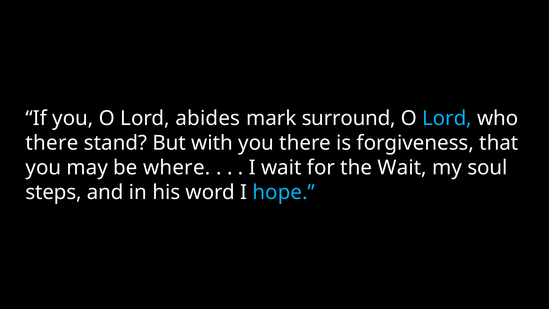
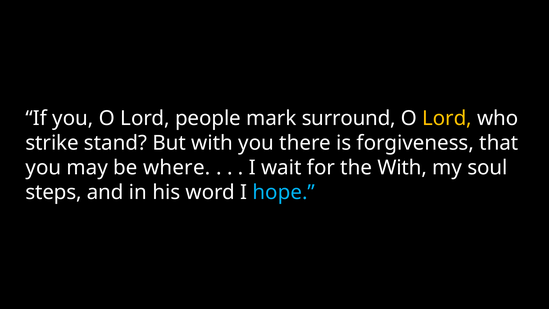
abides: abides -> people
Lord at (447, 118) colour: light blue -> yellow
there at (52, 143): there -> strike
the Wait: Wait -> With
